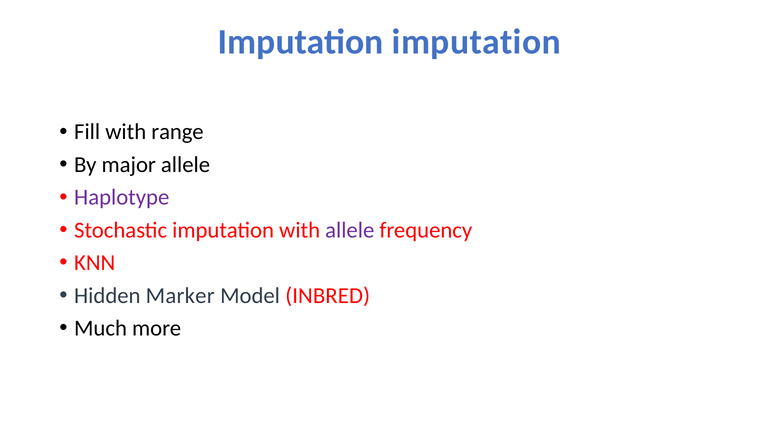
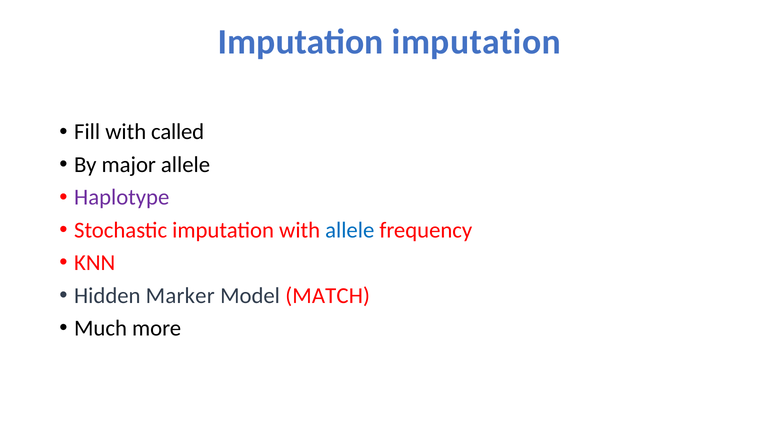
range: range -> called
allele at (350, 230) colour: purple -> blue
INBRED: INBRED -> MATCH
